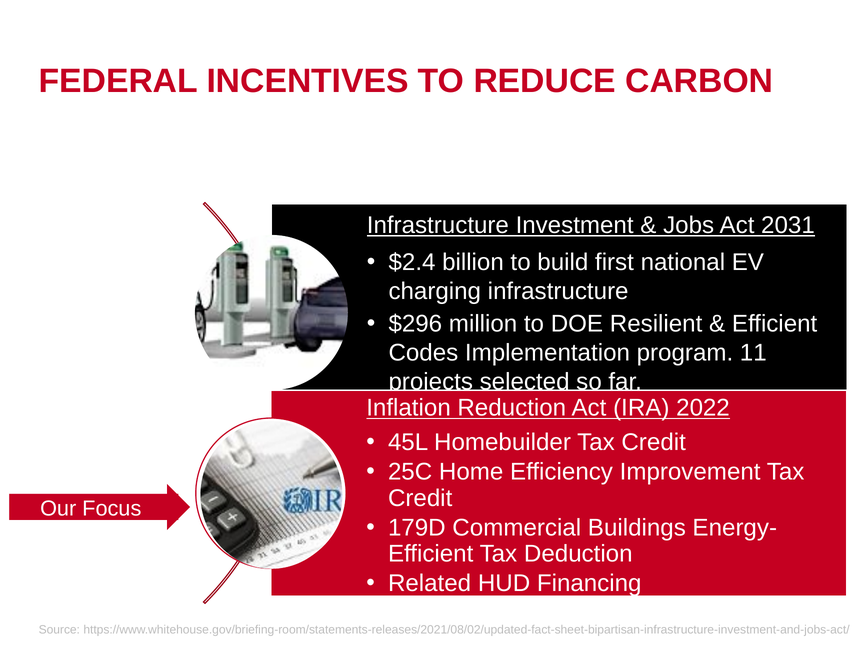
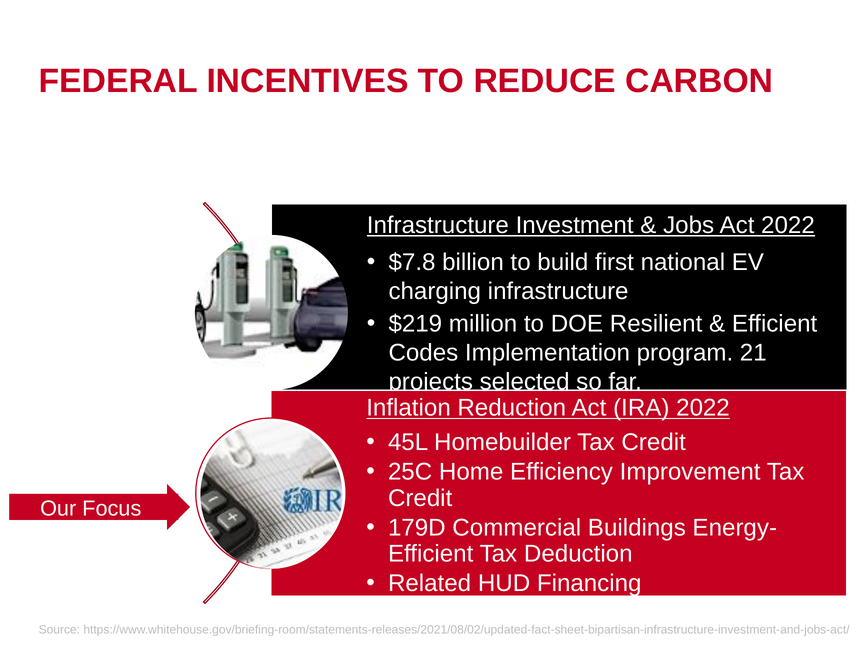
Act 2031: 2031 -> 2022
$2.4: $2.4 -> $7.8
$296: $296 -> $219
11: 11 -> 21
